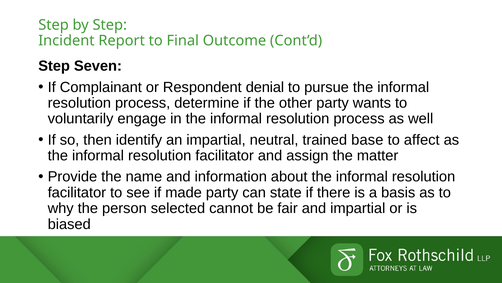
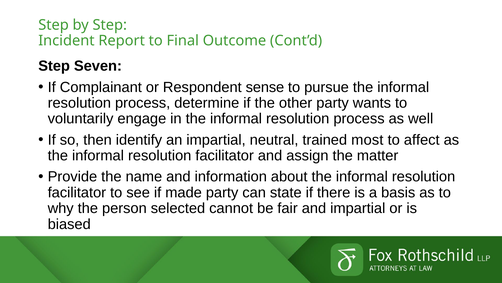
denial: denial -> sense
base: base -> most
